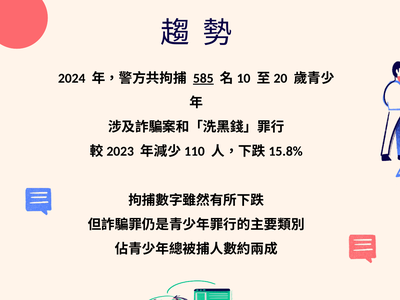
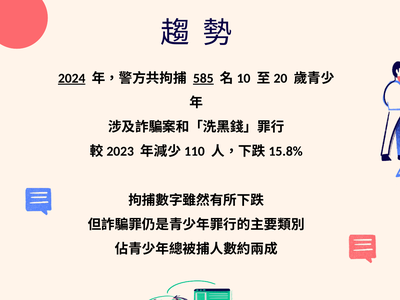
2024 underline: none -> present
